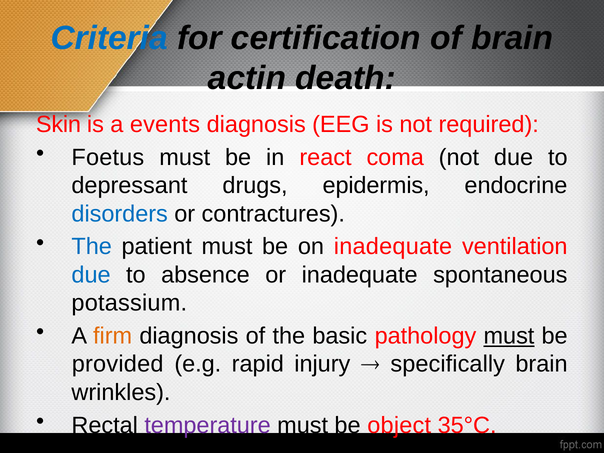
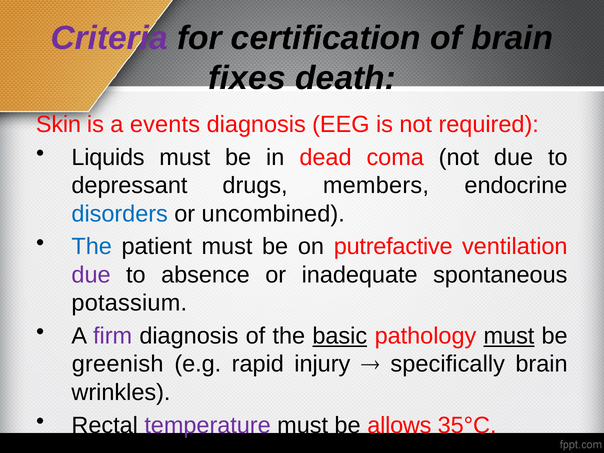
Criteria colour: blue -> purple
actin: actin -> fixes
Foetus: Foetus -> Liquids
react: react -> dead
epidermis: epidermis -> members
contractures: contractures -> uncombined
on inadequate: inadequate -> putrefactive
due at (91, 275) colour: blue -> purple
firm colour: orange -> purple
basic underline: none -> present
provided: provided -> greenish
object: object -> allows
